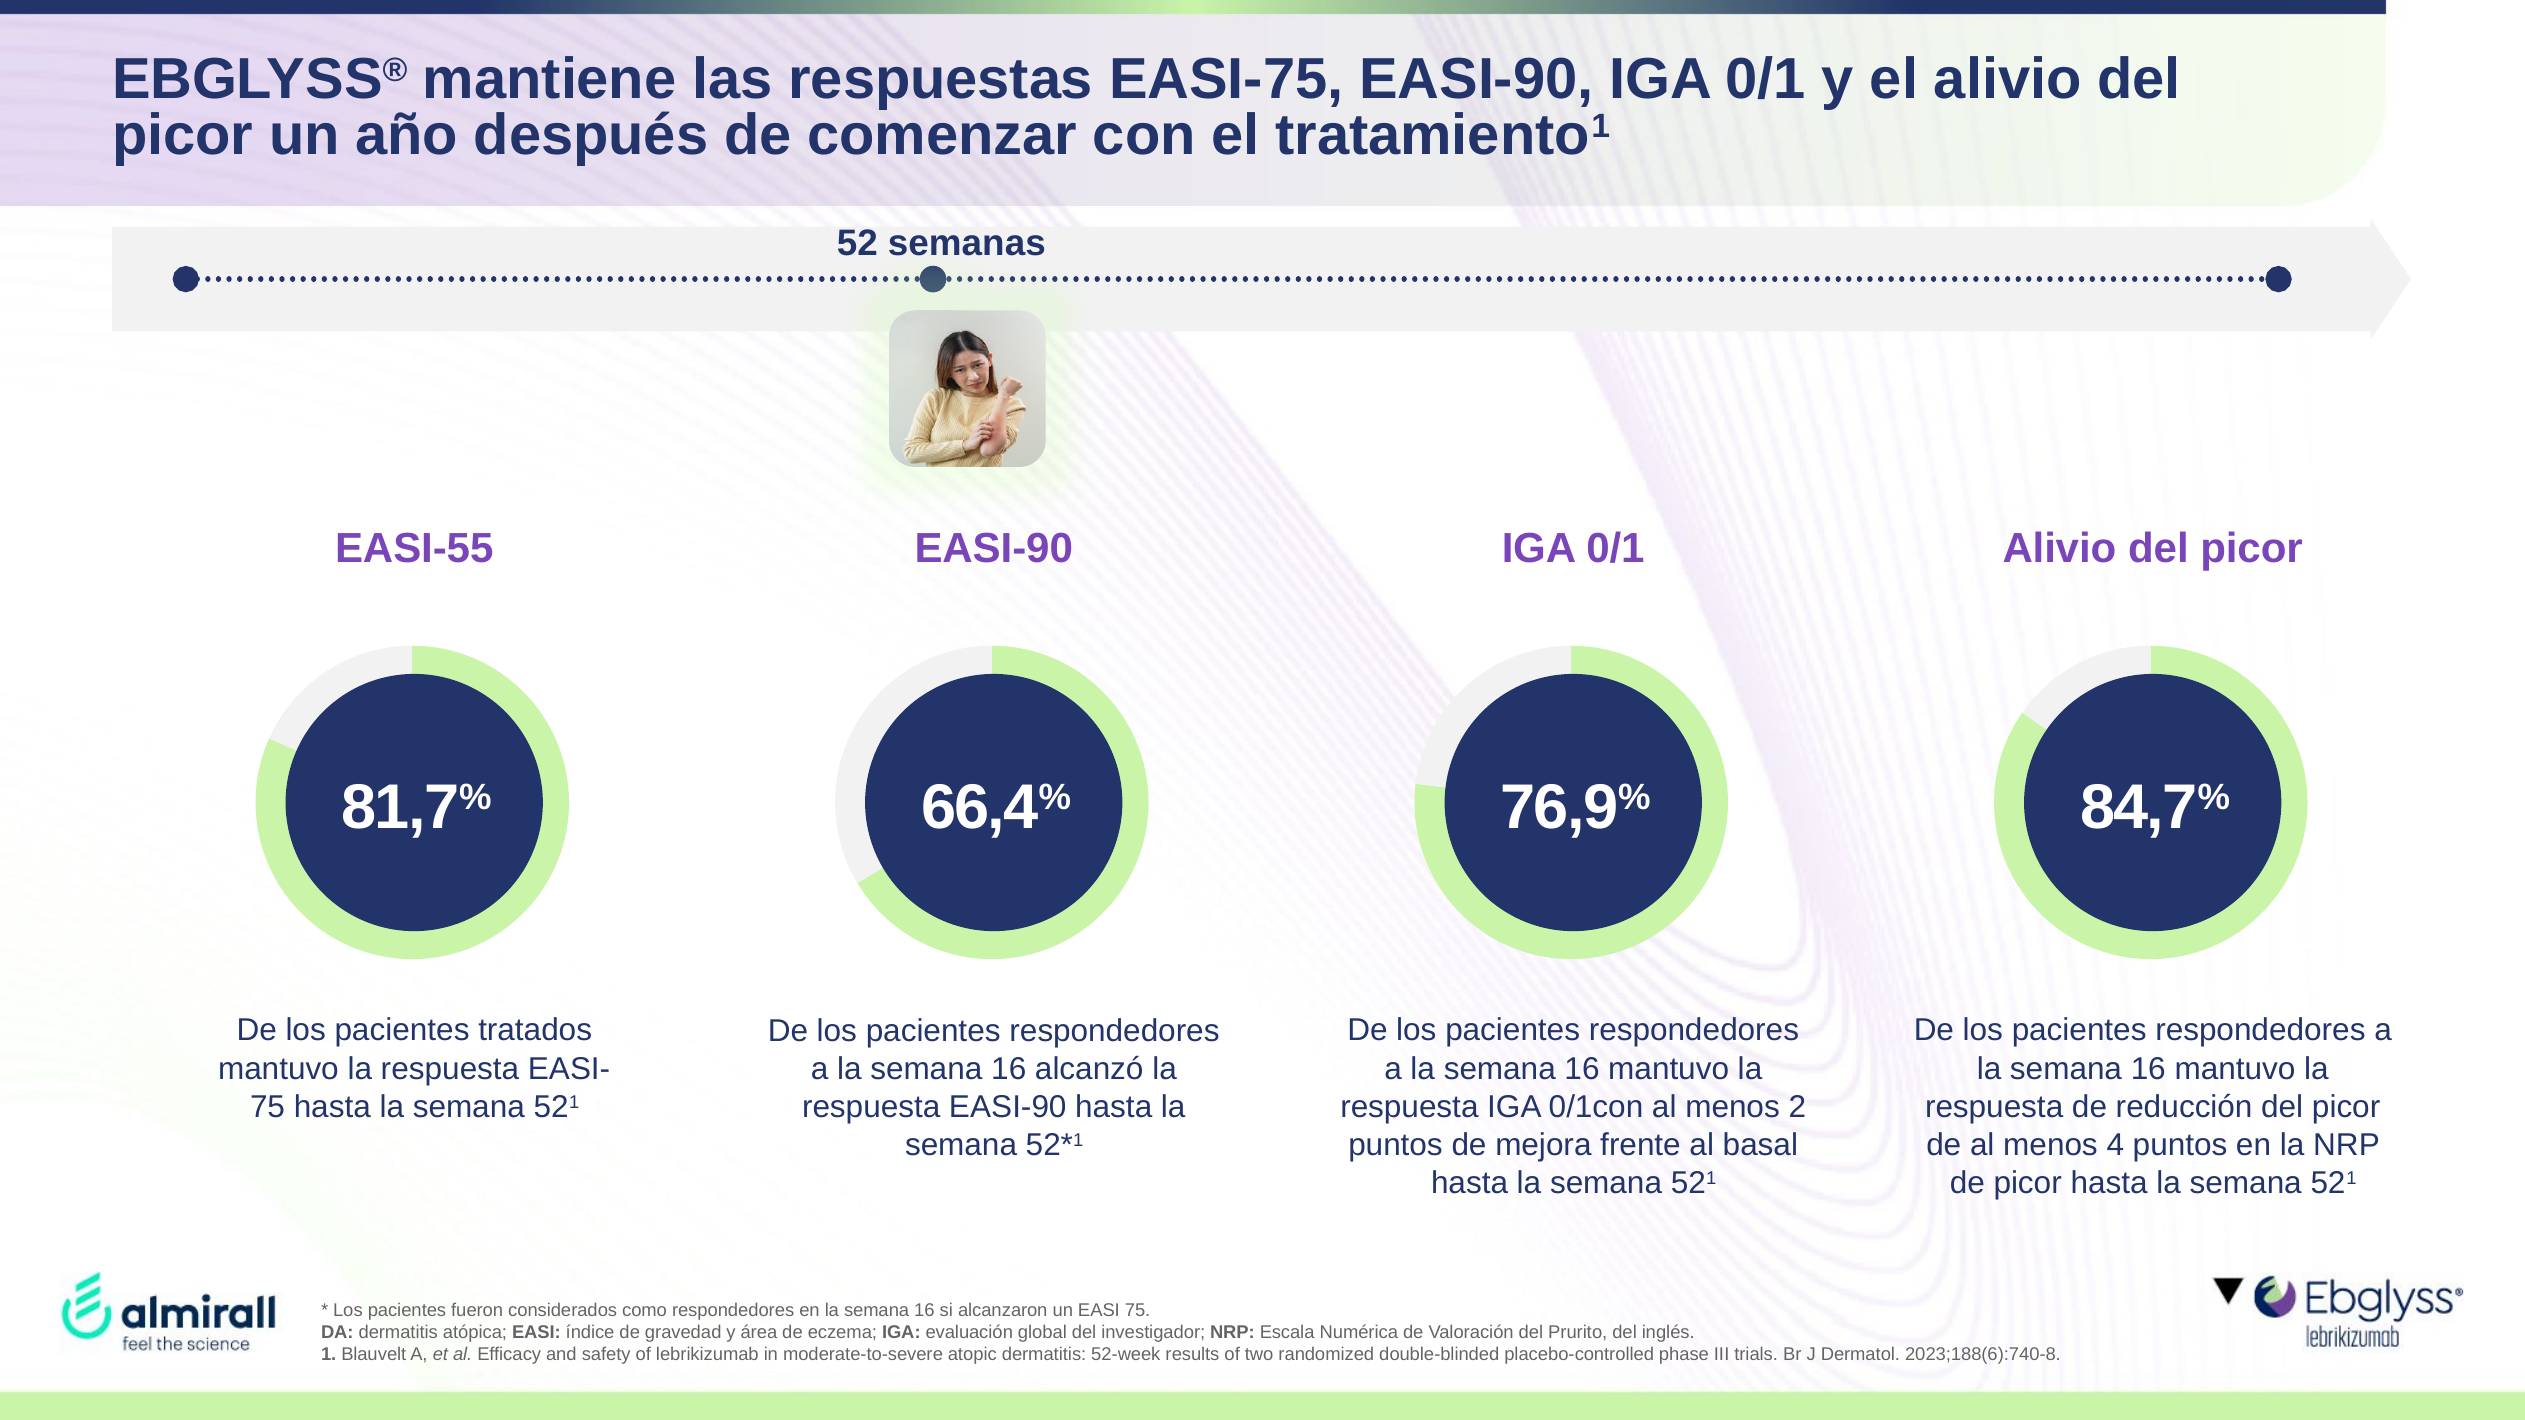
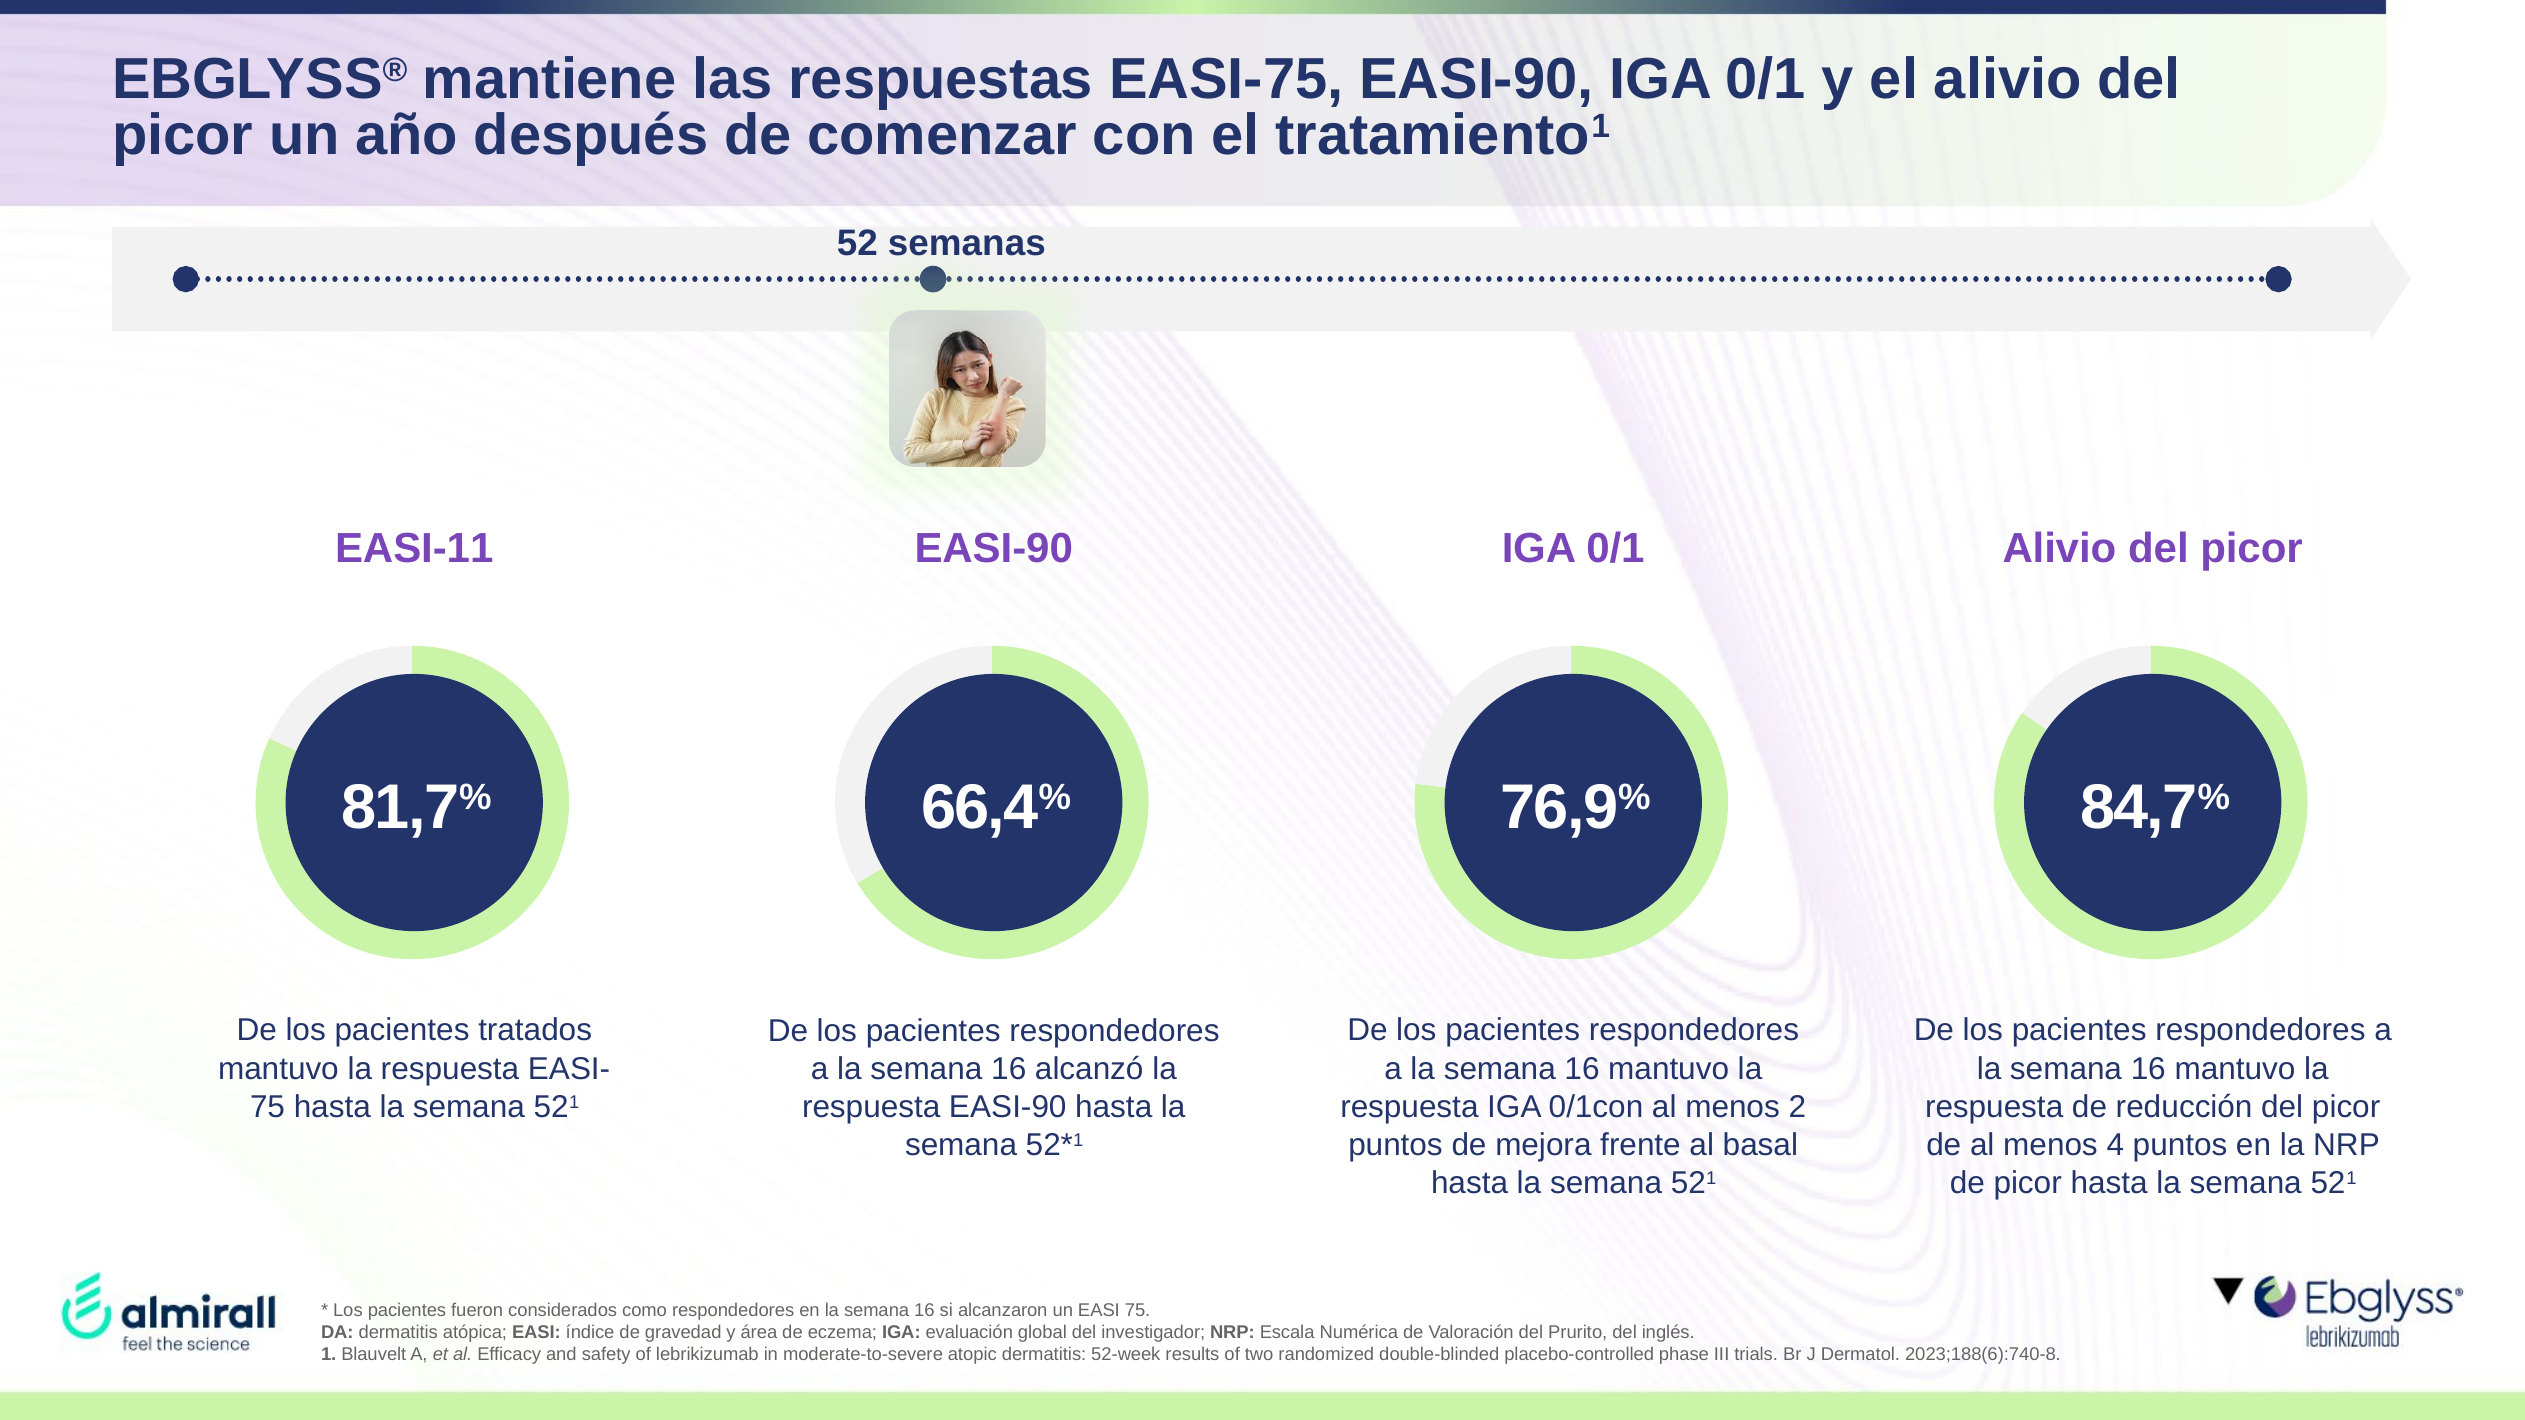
EASI-55: EASI-55 -> EASI-11
